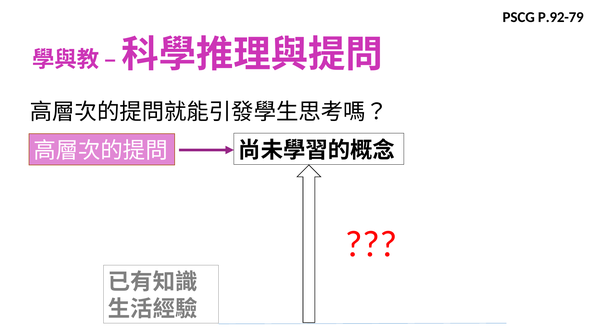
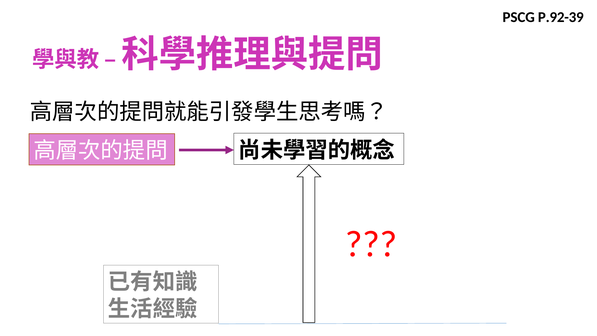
P.92-79: P.92-79 -> P.92-39
